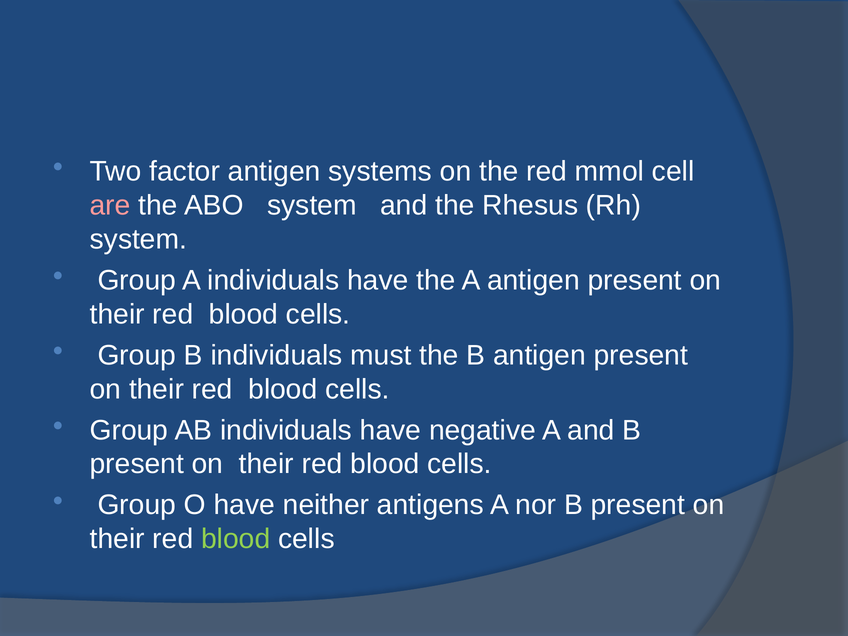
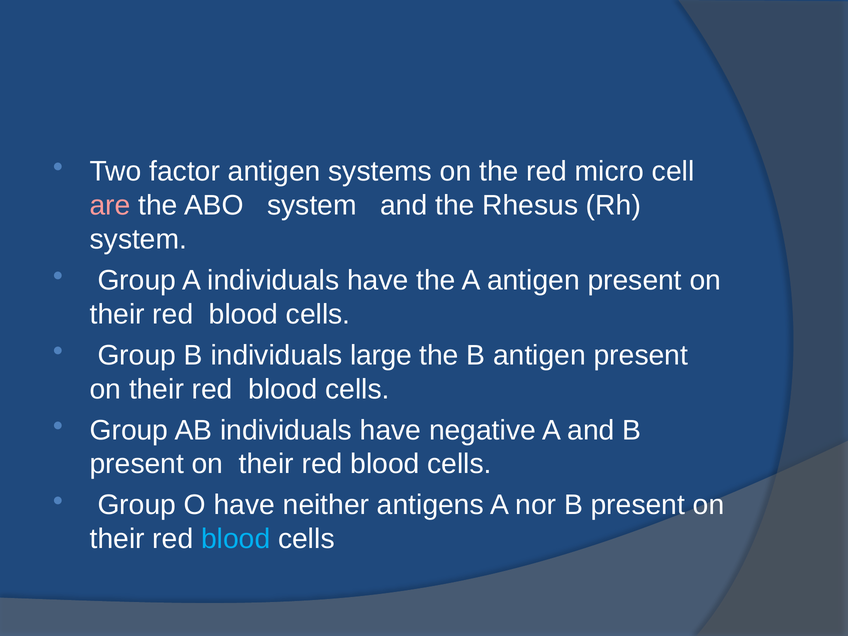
mmol: mmol -> micro
must: must -> large
blood at (236, 539) colour: light green -> light blue
